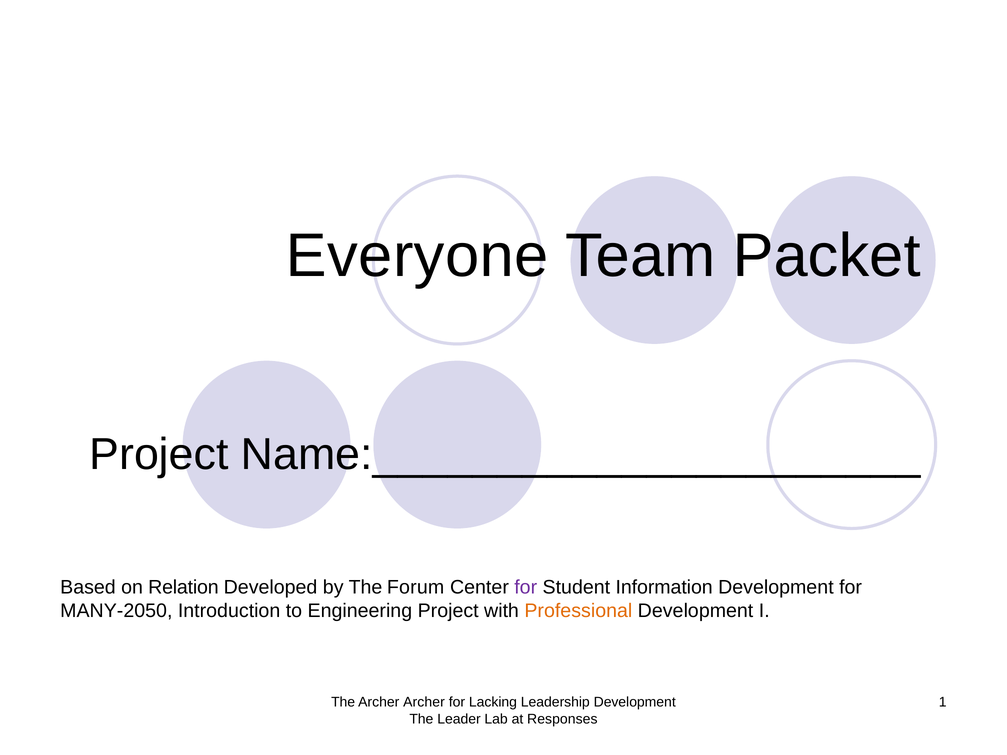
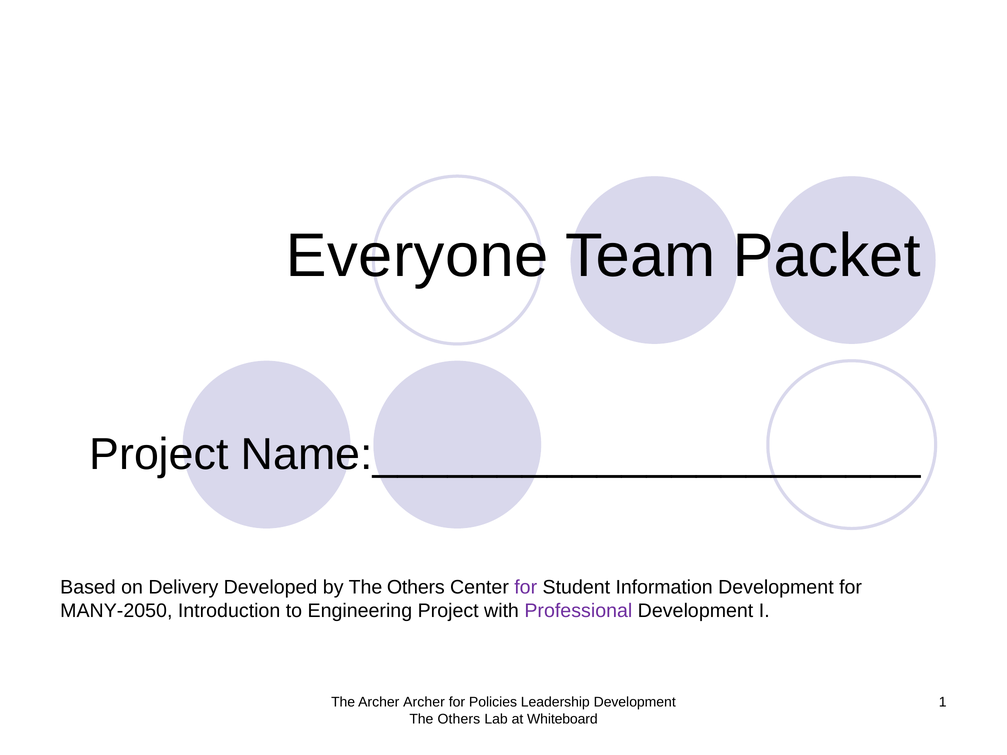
Relation: Relation -> Delivery
by The Forum: Forum -> Others
Professional colour: orange -> purple
Lacking: Lacking -> Policies
Leader at (459, 719): Leader -> Others
Responses: Responses -> Whiteboard
